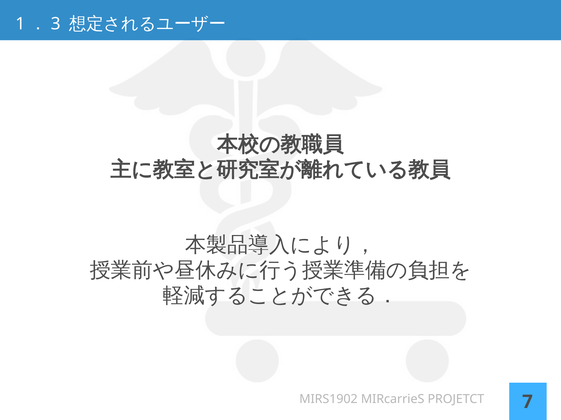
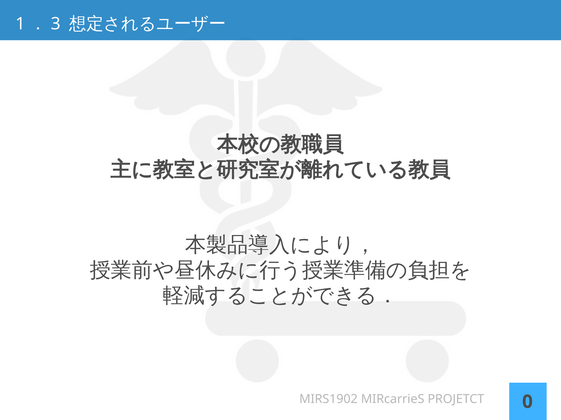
7: 7 -> 0
